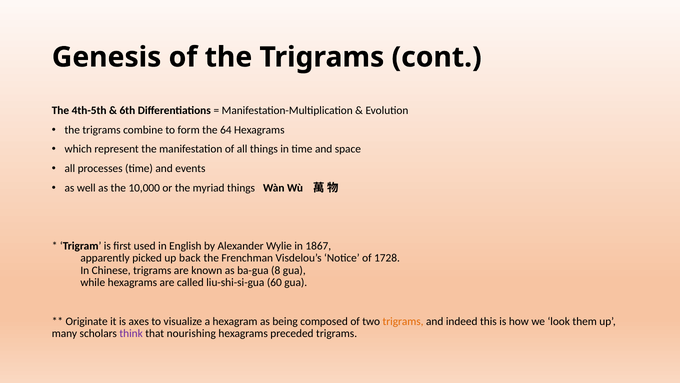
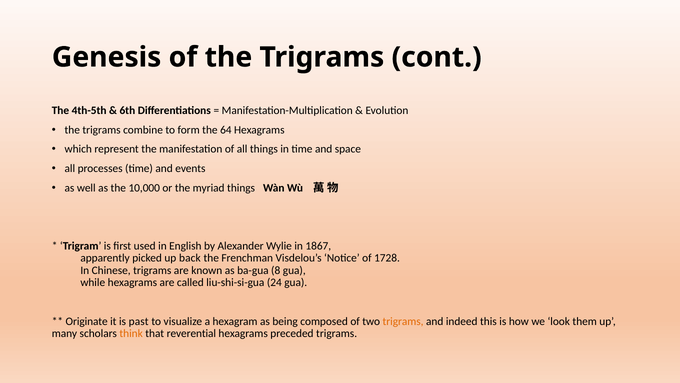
60: 60 -> 24
axes: axes -> past
think colour: purple -> orange
nourishing: nourishing -> reverential
